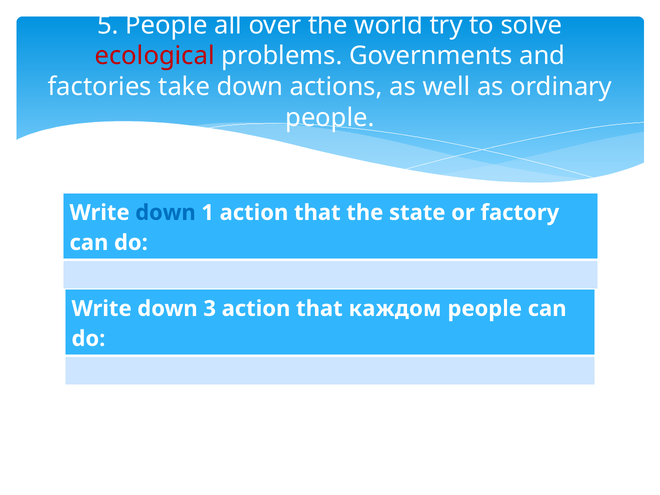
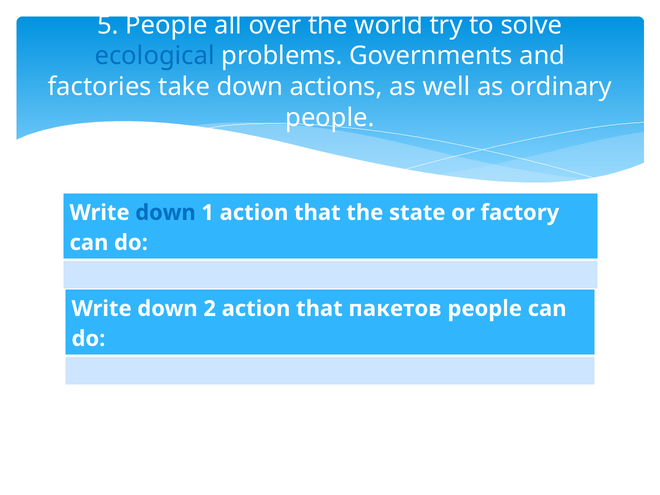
ecological colour: red -> blue
3: 3 -> 2
каждом: каждом -> пакетов
